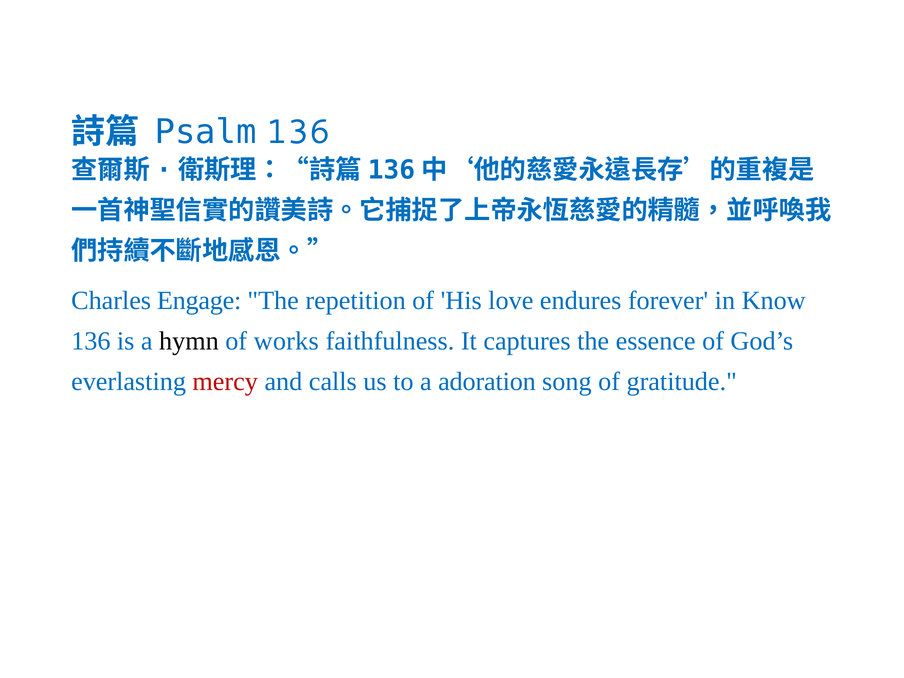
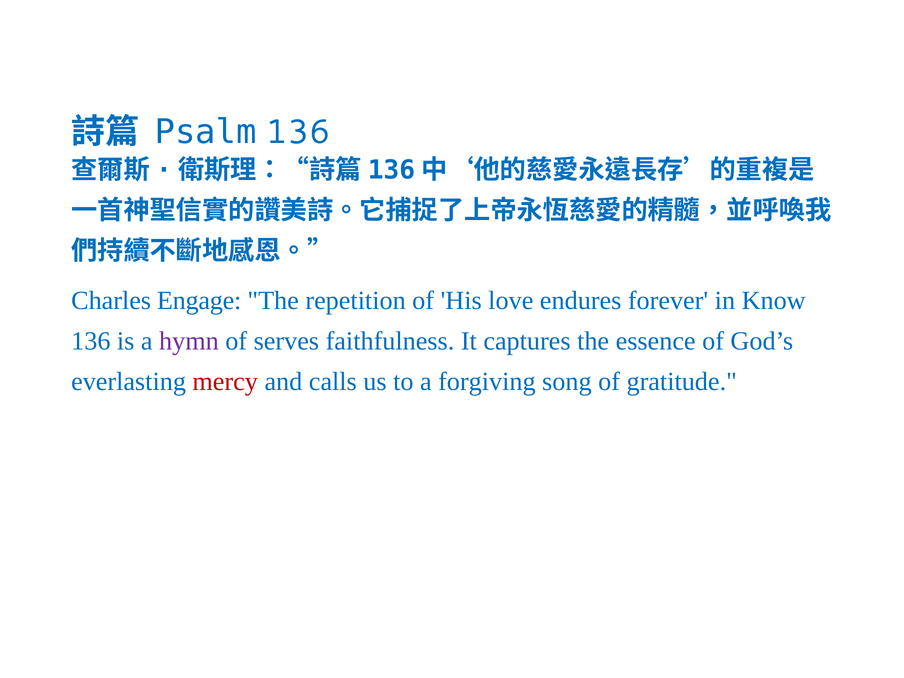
hymn colour: black -> purple
works: works -> serves
adoration: adoration -> forgiving
